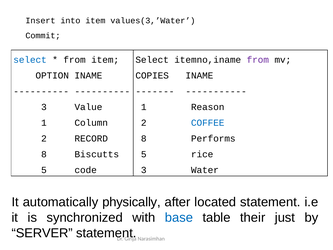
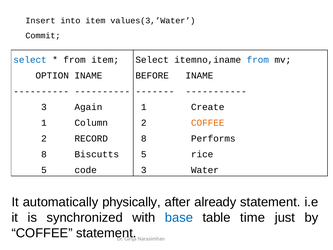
from at (258, 60) colour: purple -> blue
COPIES: COPIES -> BEFORE
Value: Value -> Again
Reason: Reason -> Create
COFFEE at (208, 123) colour: blue -> orange
located: located -> already
their: their -> time
SERVER at (42, 233): SERVER -> COFFEE
